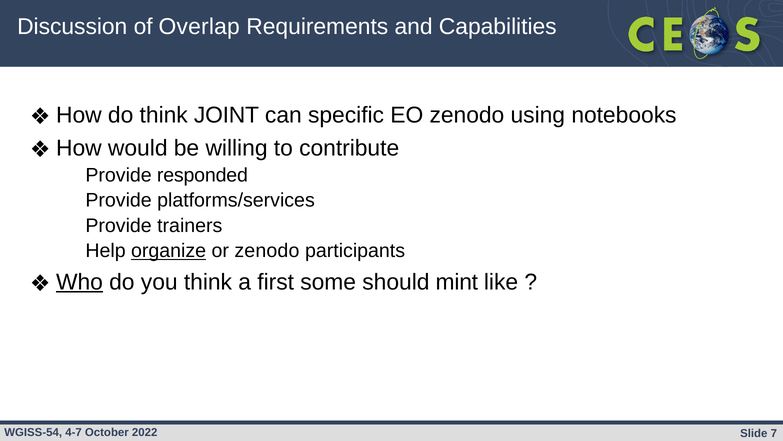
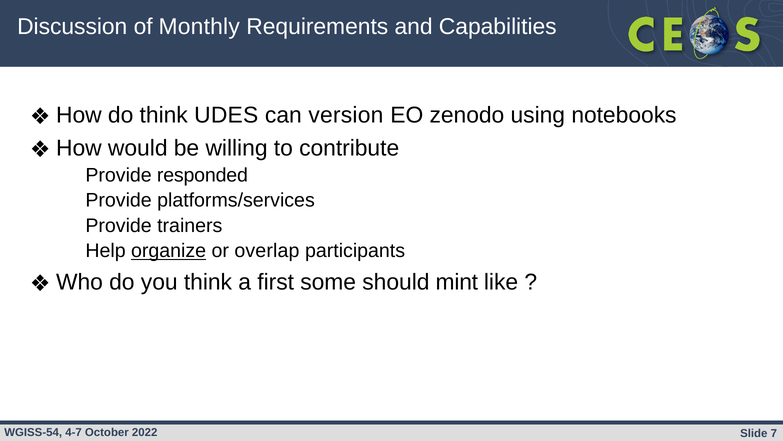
Overlap: Overlap -> Monthly
JOINT: JOINT -> UDES
specific: specific -> version
or zenodo: zenodo -> overlap
Who underline: present -> none
